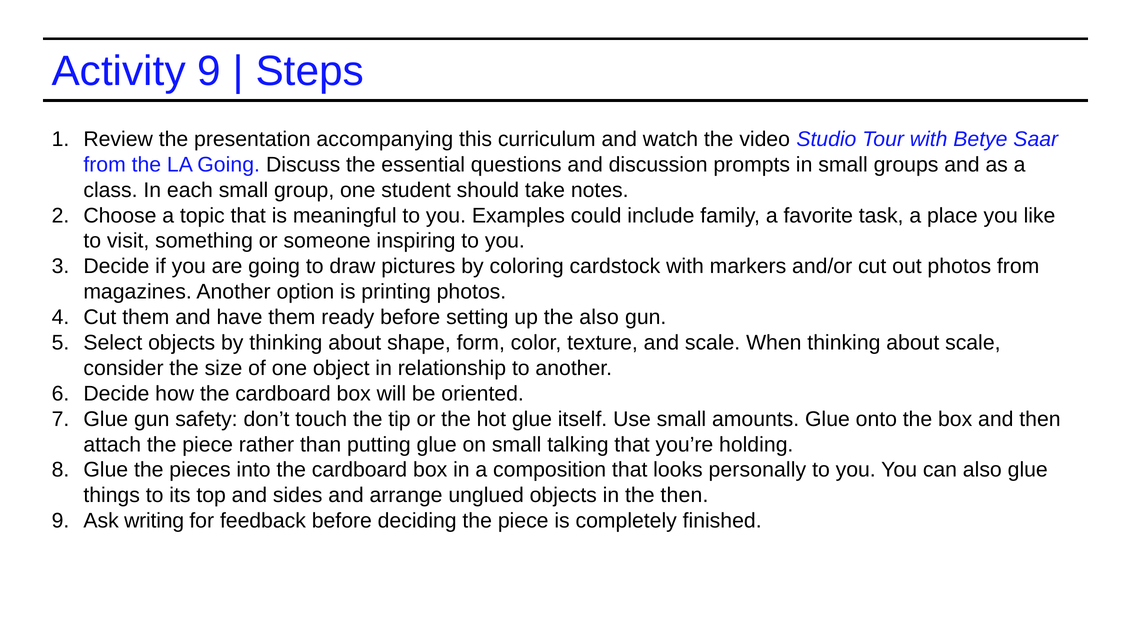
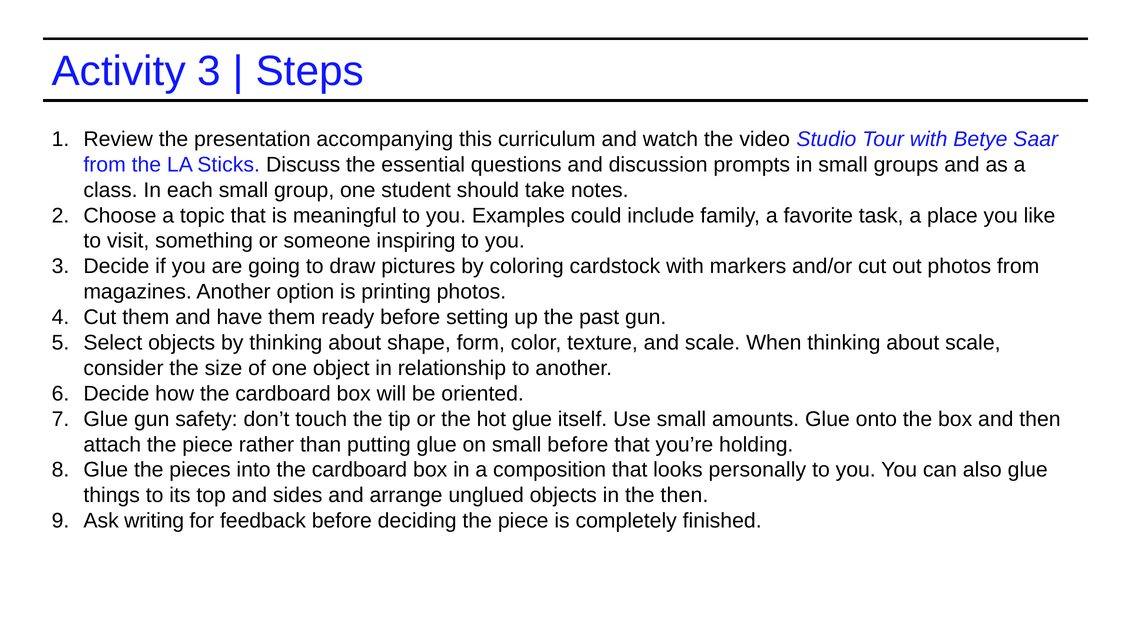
Activity 9: 9 -> 3
LA Going: Going -> Sticks
the also: also -> past
small talking: talking -> before
